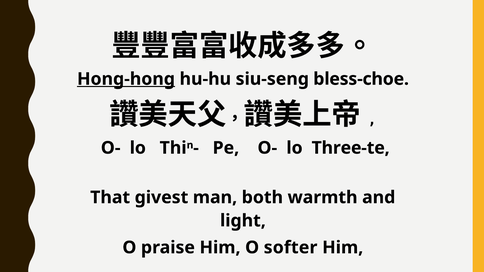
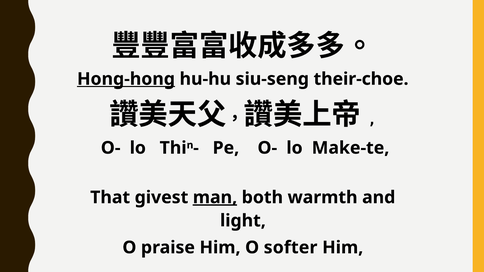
bless-choe: bless-choe -> their-choe
Three-te: Three-te -> Make-te
man underline: none -> present
